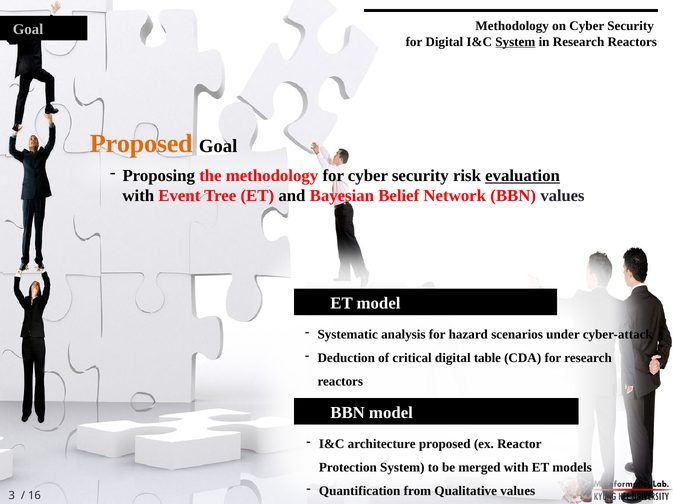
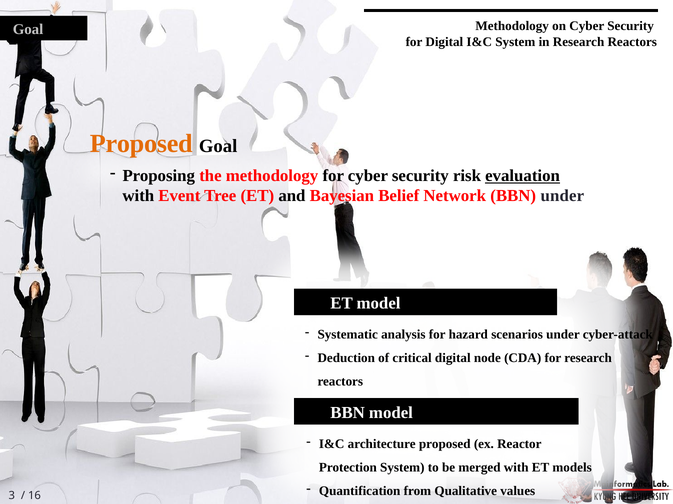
System at (515, 42) underline: present -> none
BBN values: values -> under
table: table -> node
